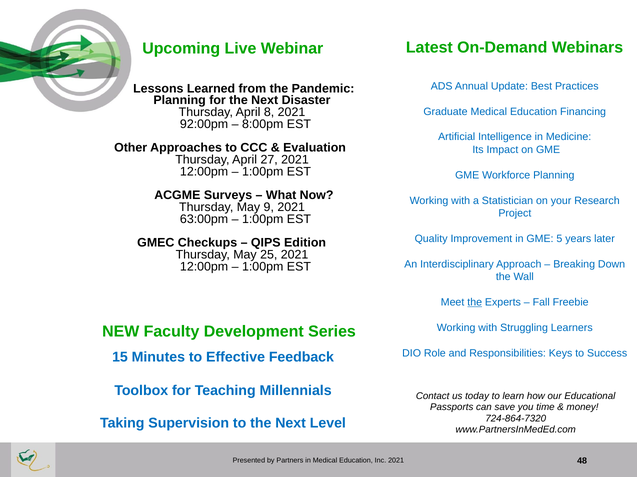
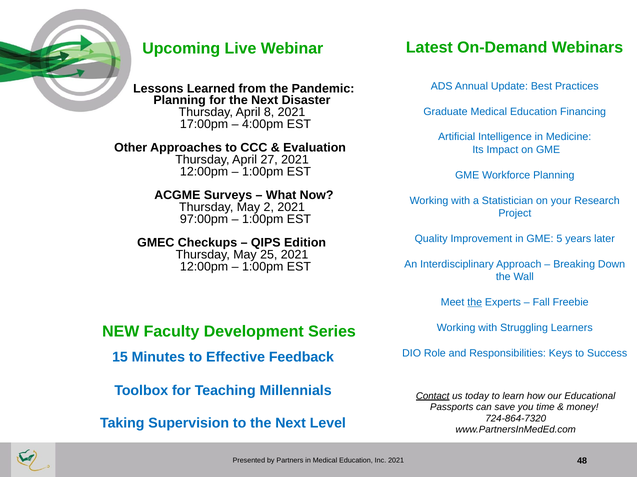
92:00pm: 92:00pm -> 17:00pm
8:00pm: 8:00pm -> 4:00pm
9: 9 -> 2
63:00pm: 63:00pm -> 97:00pm
Contact underline: none -> present
